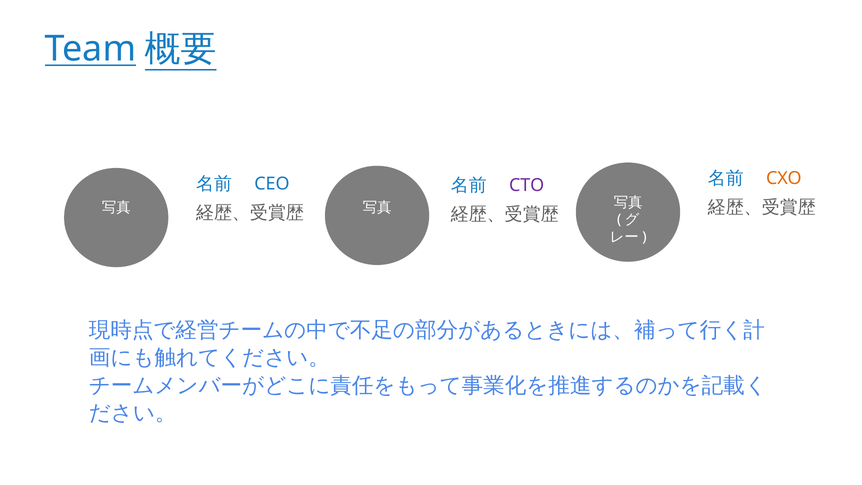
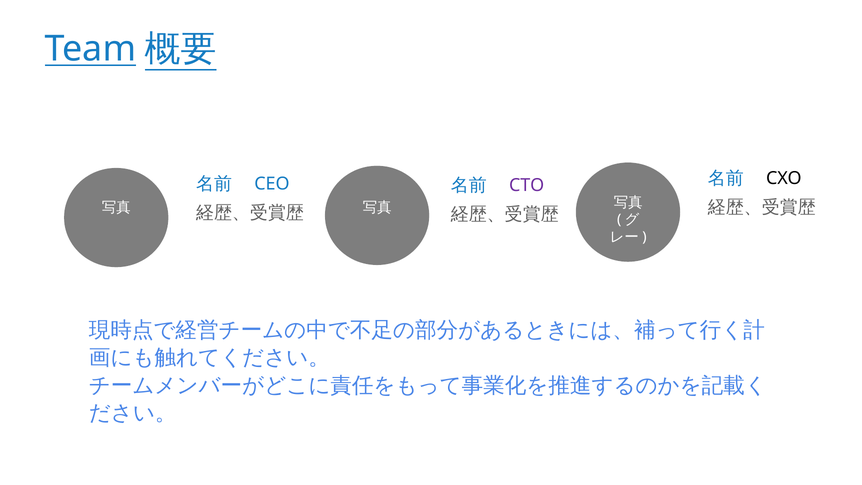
CXO colour: orange -> black
